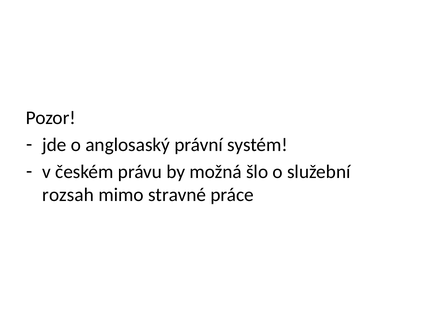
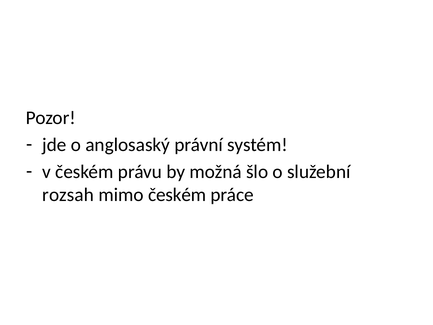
mimo stravné: stravné -> českém
